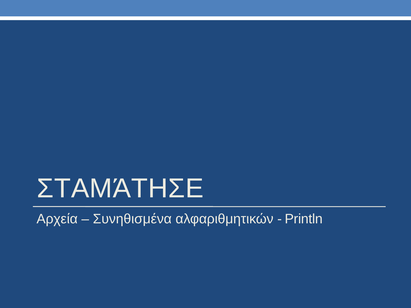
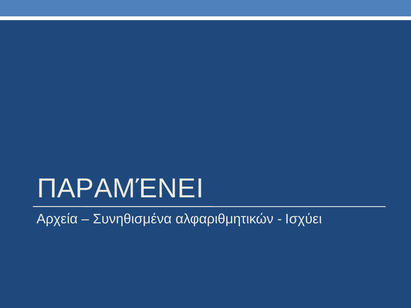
ΣΤΑΜΆΤΗΣΕ: ΣΤΑΜΆΤΗΣΕ -> ΠΑΡΑΜΈΝΕΙ
Println: Println -> Ισχύει
